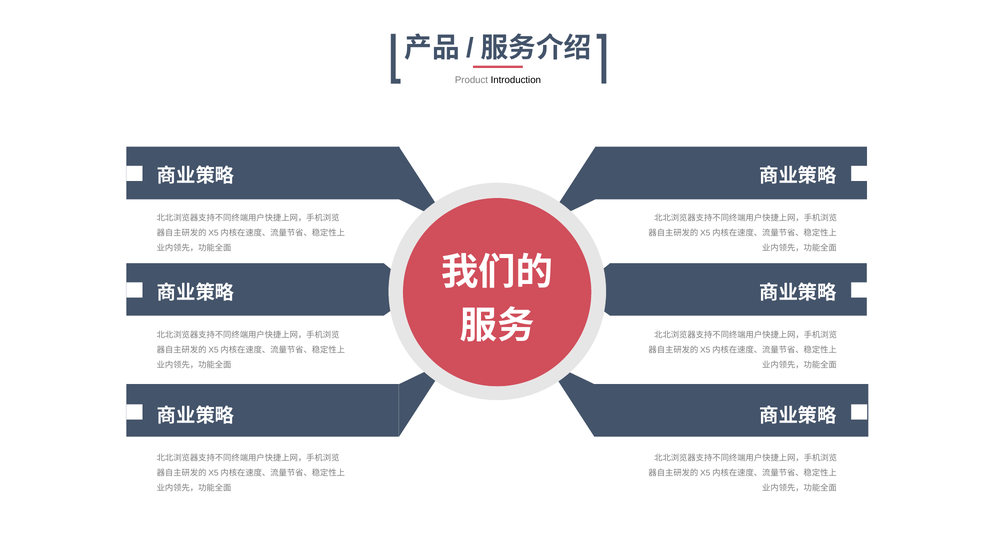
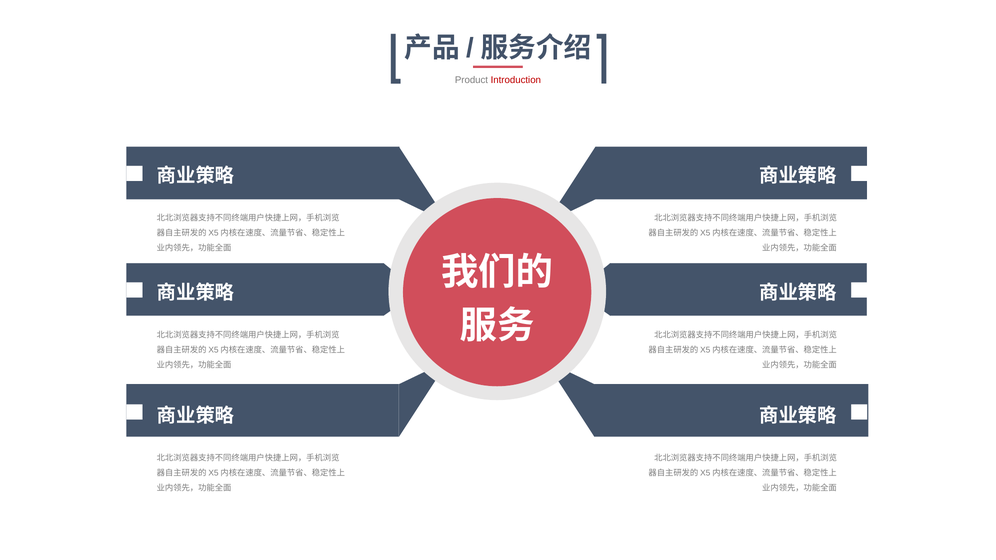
Introduction colour: black -> red
